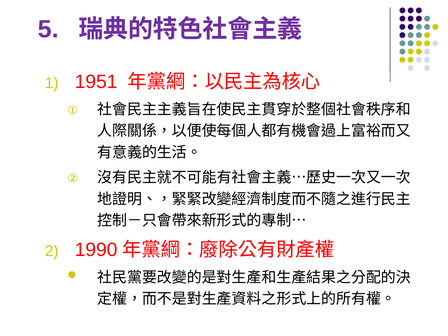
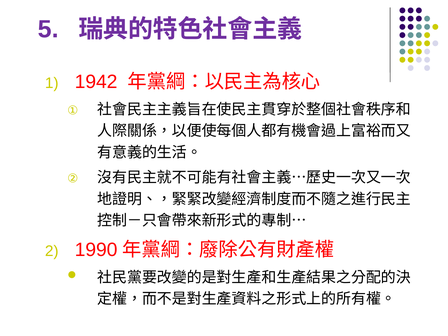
1951: 1951 -> 1942
